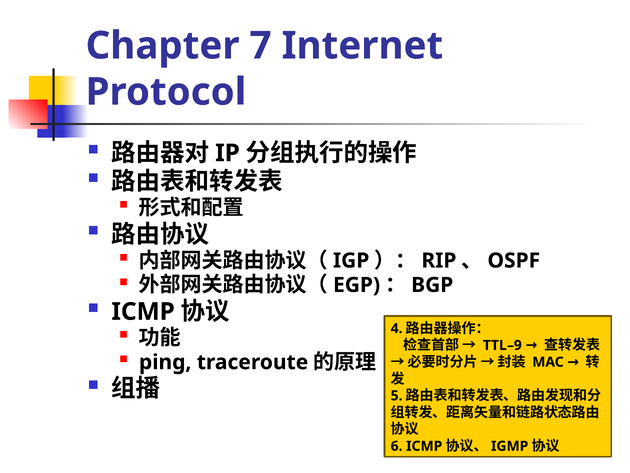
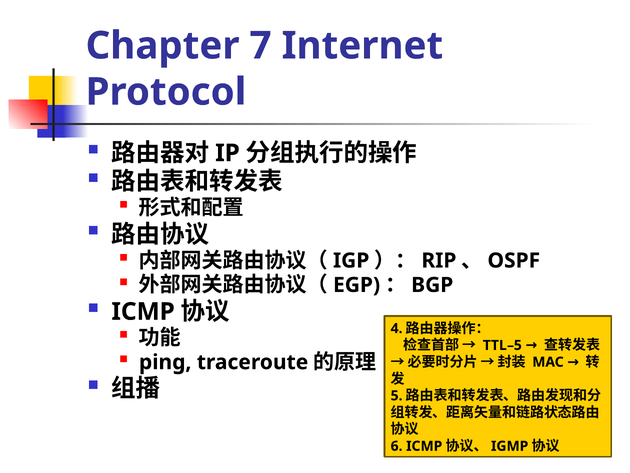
TTL–9: TTL–9 -> TTL–5
